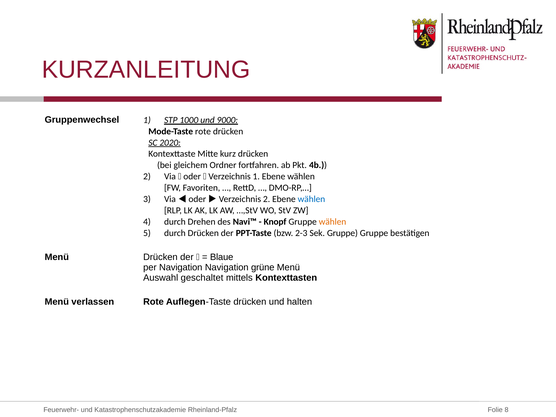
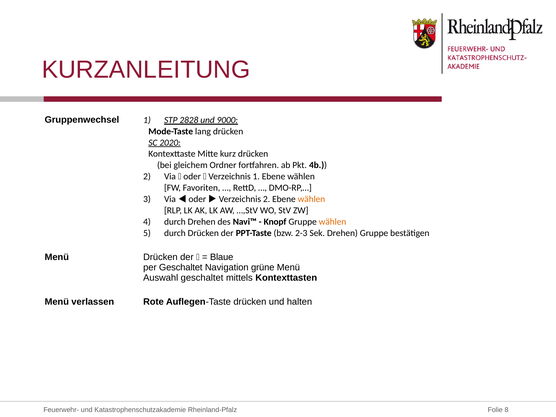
1000: 1000 -> 2828
Mode-Taste rote: rote -> lang
wählen at (311, 199) colour: blue -> orange
Sek Gruppe: Gruppe -> Drehen
per Navigation: Navigation -> Geschaltet
